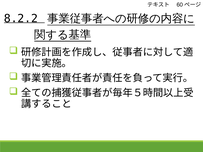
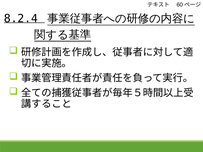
8.2.2: 8.2.2 -> 8.2.4
